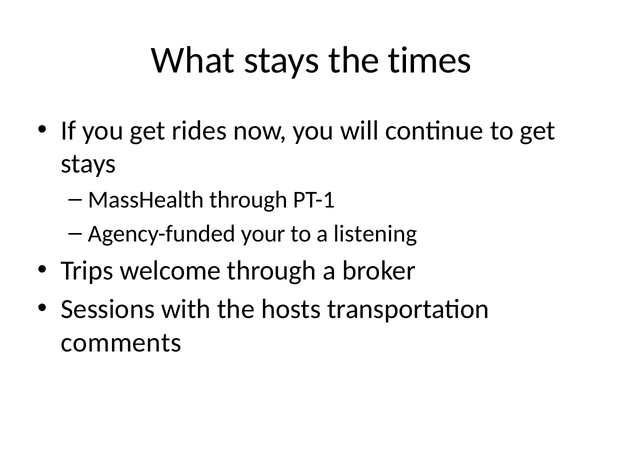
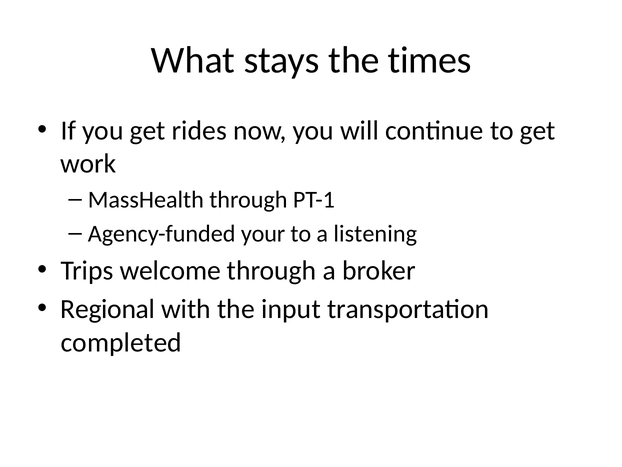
stays at (88, 164): stays -> work
Sessions: Sessions -> Regional
hosts: hosts -> input
comments: comments -> completed
